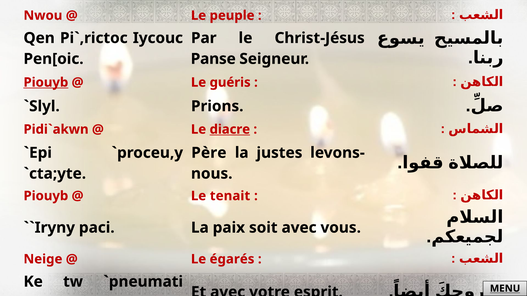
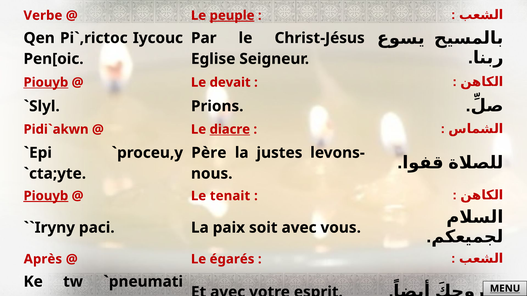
Nwou: Nwou -> Verbe
peuple underline: none -> present
Panse: Panse -> Eglise
guéris: guéris -> devait
Piouyb at (46, 196) underline: none -> present
Neige: Neige -> Après
